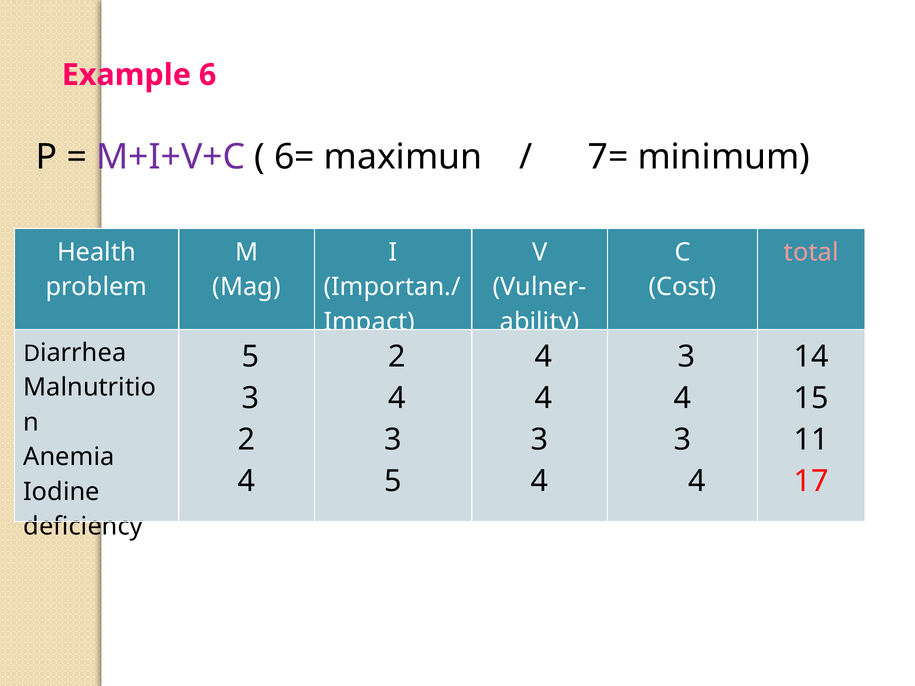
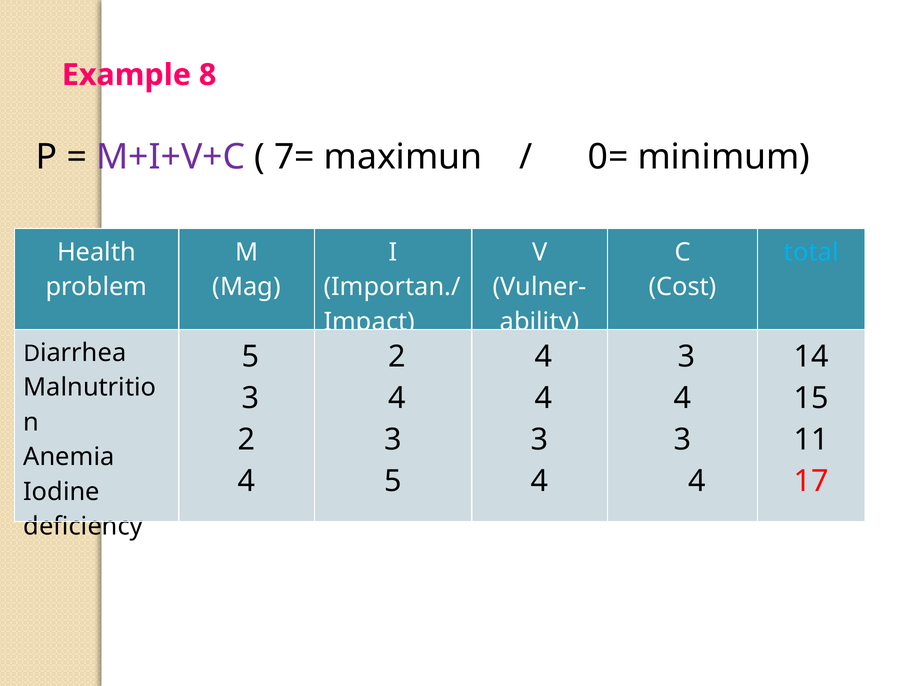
6: 6 -> 8
6=: 6= -> 7=
7=: 7= -> 0=
total colour: pink -> light blue
